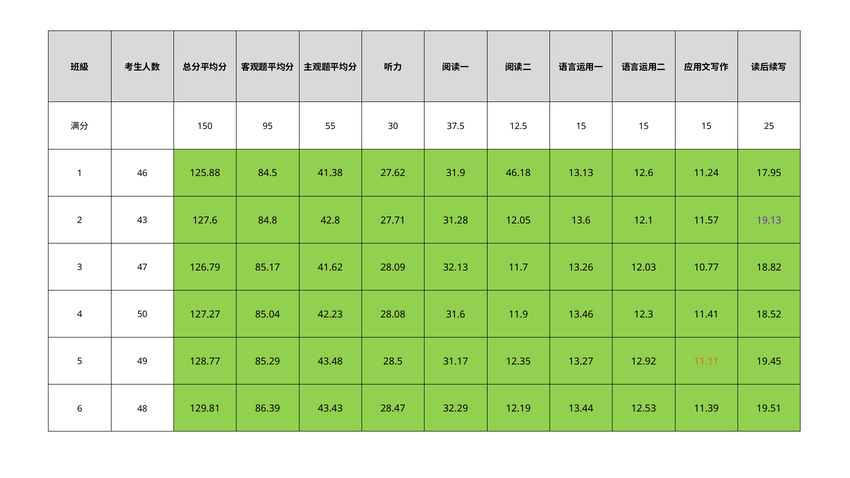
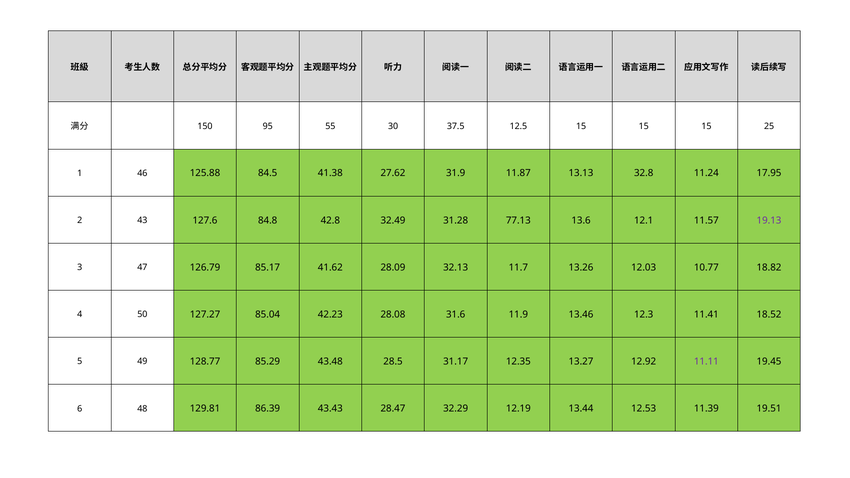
46.18: 46.18 -> 11.87
12.6: 12.6 -> 32.8
27.71: 27.71 -> 32.49
12.05: 12.05 -> 77.13
11.11 colour: orange -> purple
